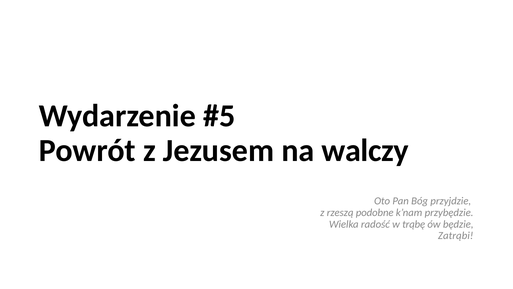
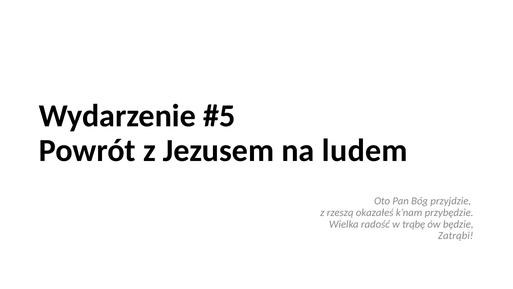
walczy: walczy -> ludem
podobne: podobne -> okazałeś
